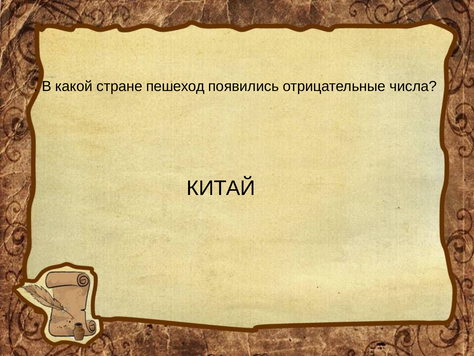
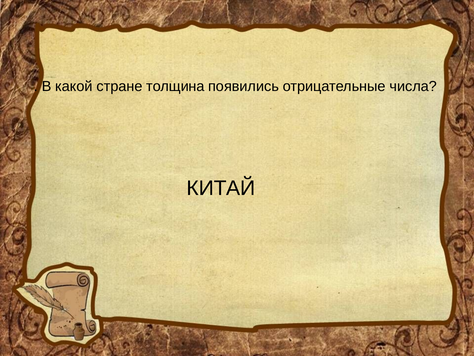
пешеход: пешеход -> толщина
